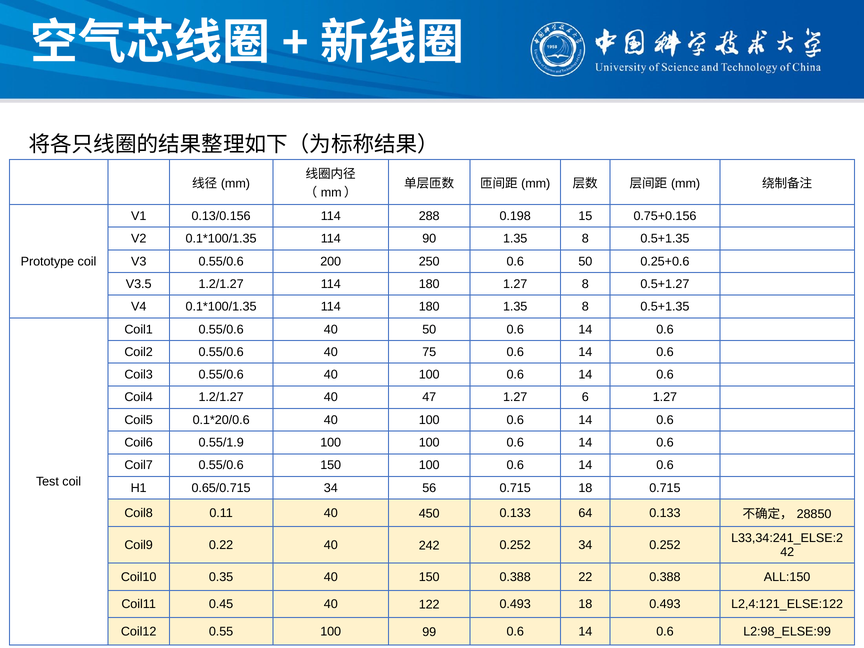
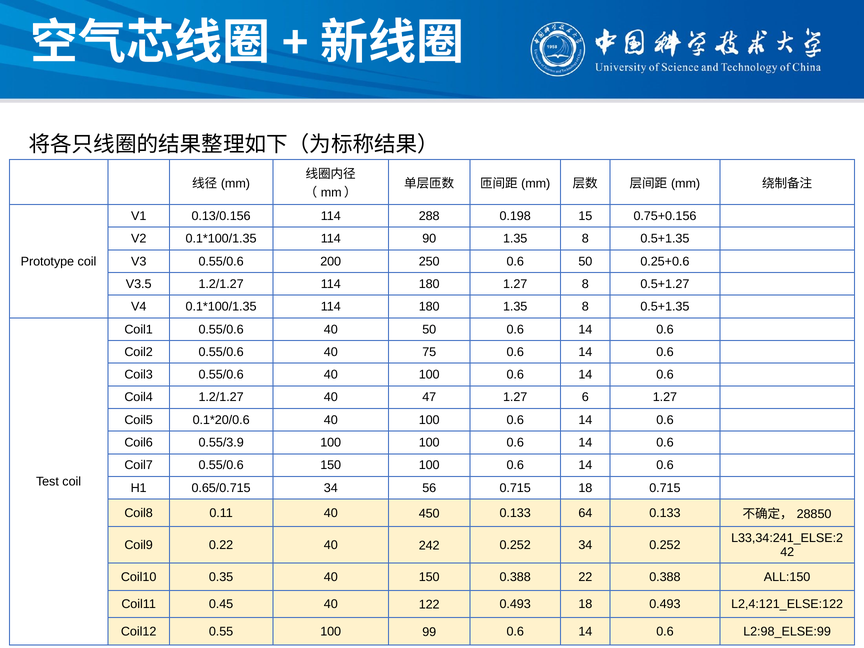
0.55/1.9: 0.55/1.9 -> 0.55/3.9
